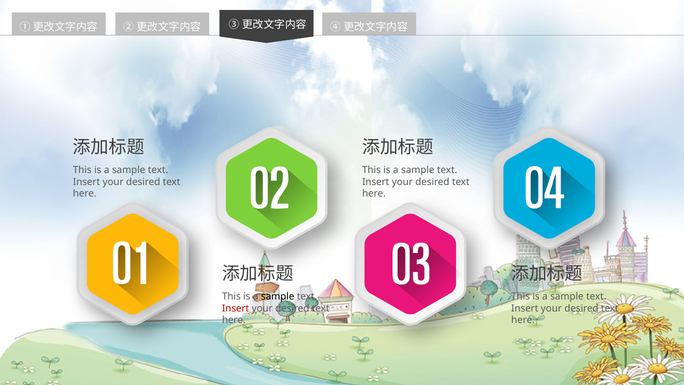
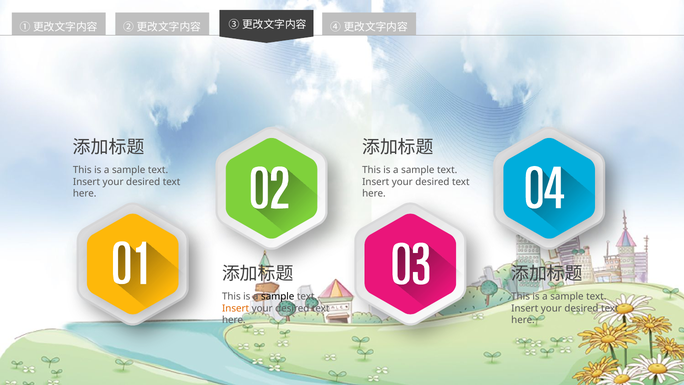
Insert at (236, 308) colour: red -> orange
